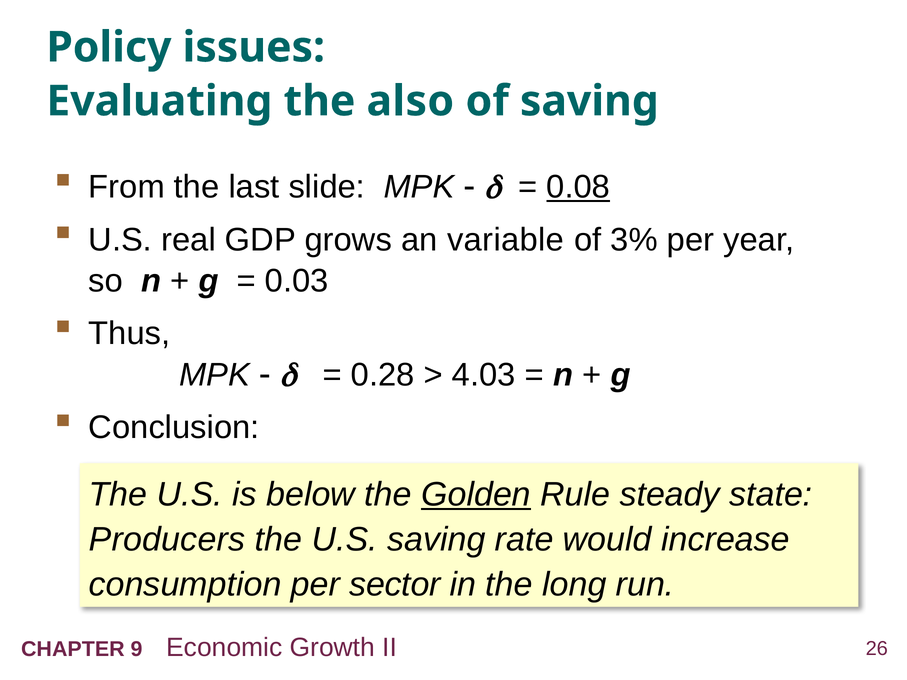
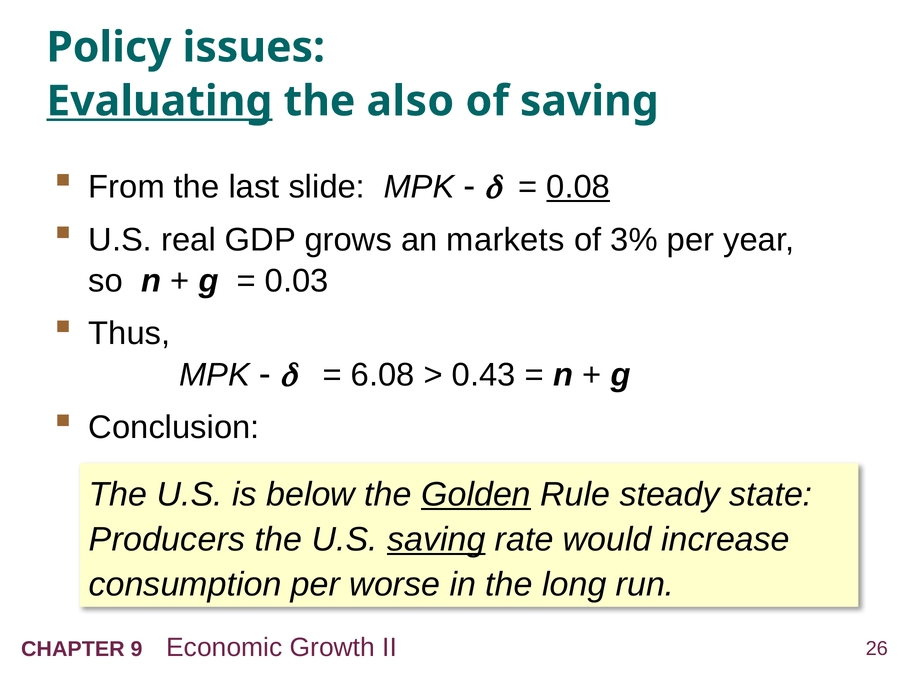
Evaluating underline: none -> present
variable: variable -> markets
0.28: 0.28 -> 6.08
4.03: 4.03 -> 0.43
saving at (436, 540) underline: none -> present
sector: sector -> worse
